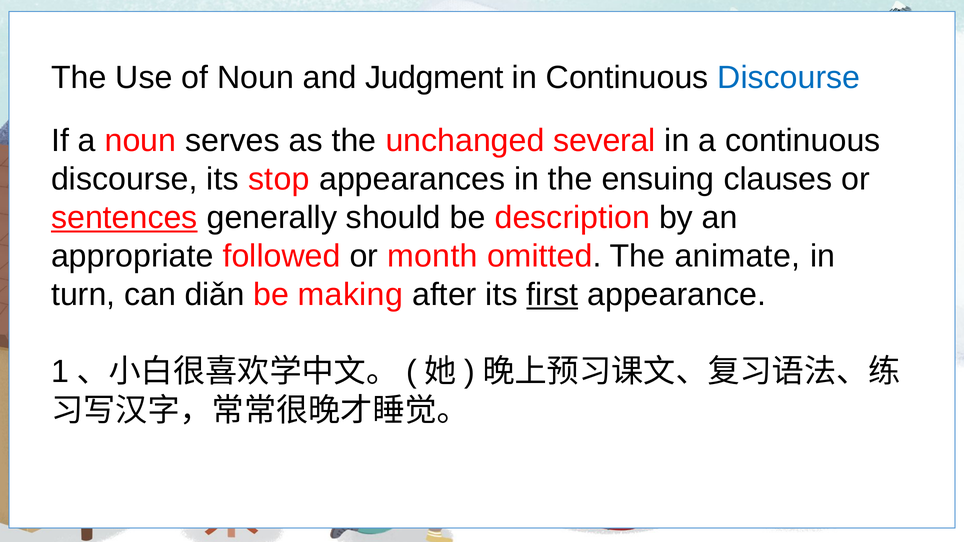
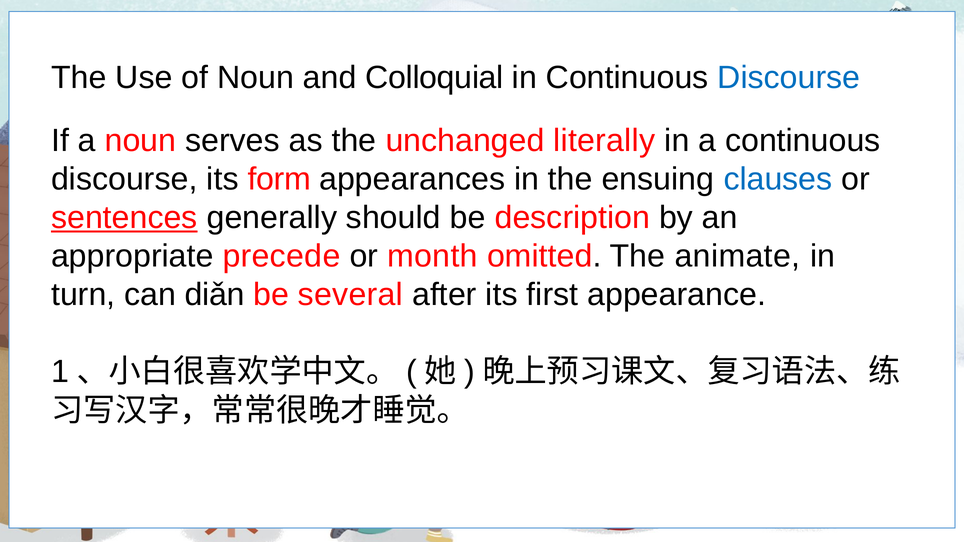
Judgment: Judgment -> Colloquial
several: several -> literally
stop: stop -> form
clauses colour: black -> blue
followed: followed -> precede
making: making -> several
first underline: present -> none
